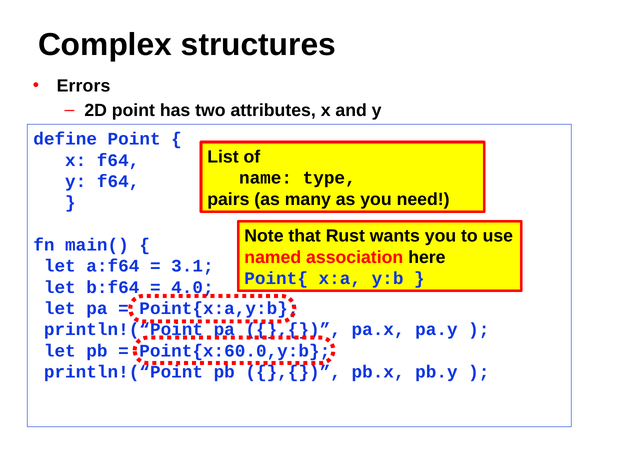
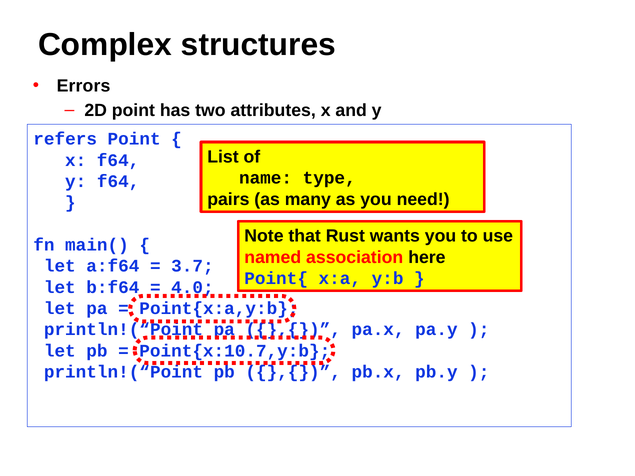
define: define -> refers
3.1: 3.1 -> 3.7
Point{x:60.0,y:b: Point{x:60.0,y:b -> Point{x:10.7,y:b
